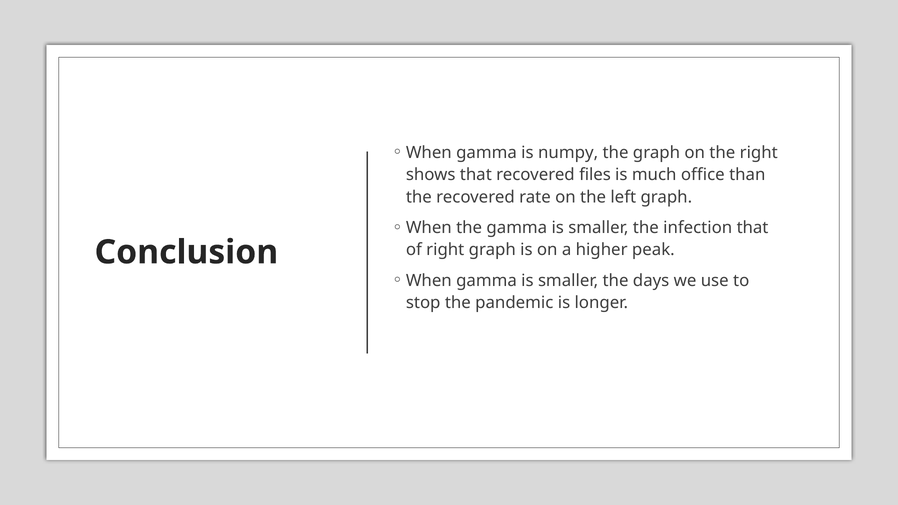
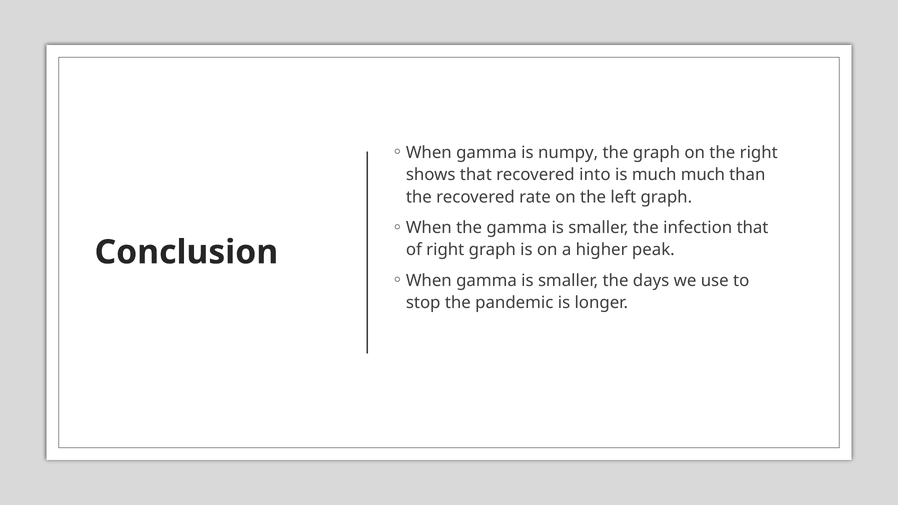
files: files -> into
much office: office -> much
